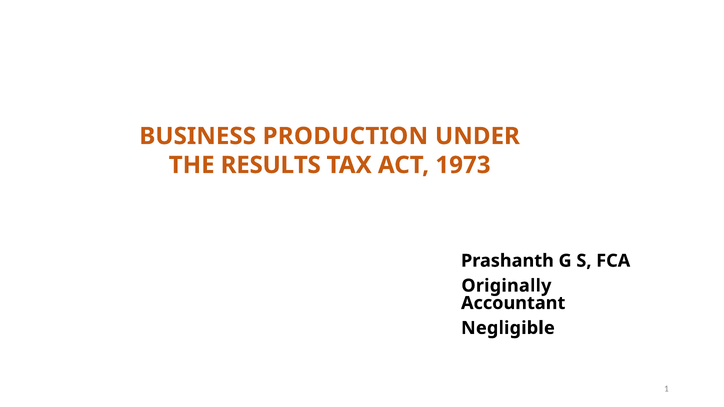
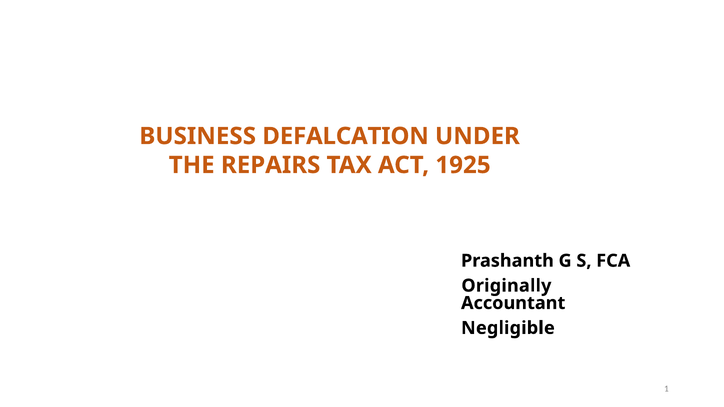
PRODUCTION: PRODUCTION -> DEFALCATION
RESULTS: RESULTS -> REPAIRS
1973: 1973 -> 1925
